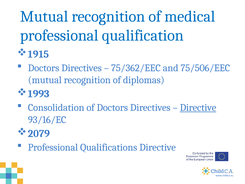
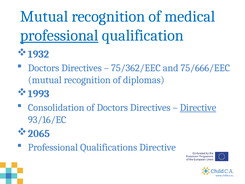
professional at (59, 35) underline: none -> present
1915: 1915 -> 1932
75/506/EEC: 75/506/EEC -> 75/666/EEC
2079: 2079 -> 2065
